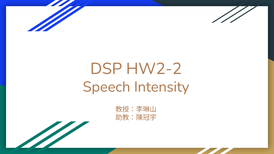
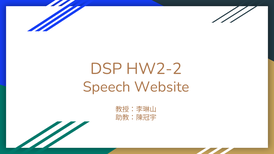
Intensity: Intensity -> Website
